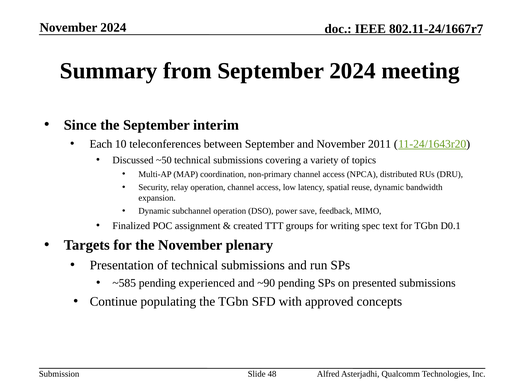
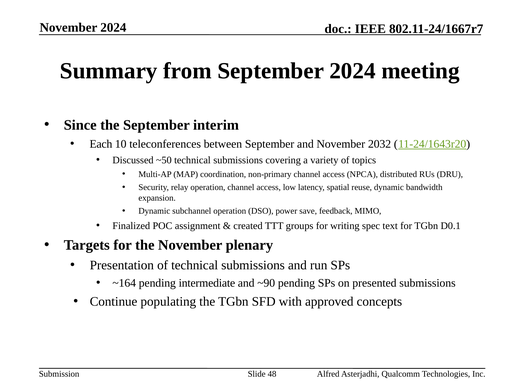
2011: 2011 -> 2032
~585: ~585 -> ~164
experienced: experienced -> intermediate
